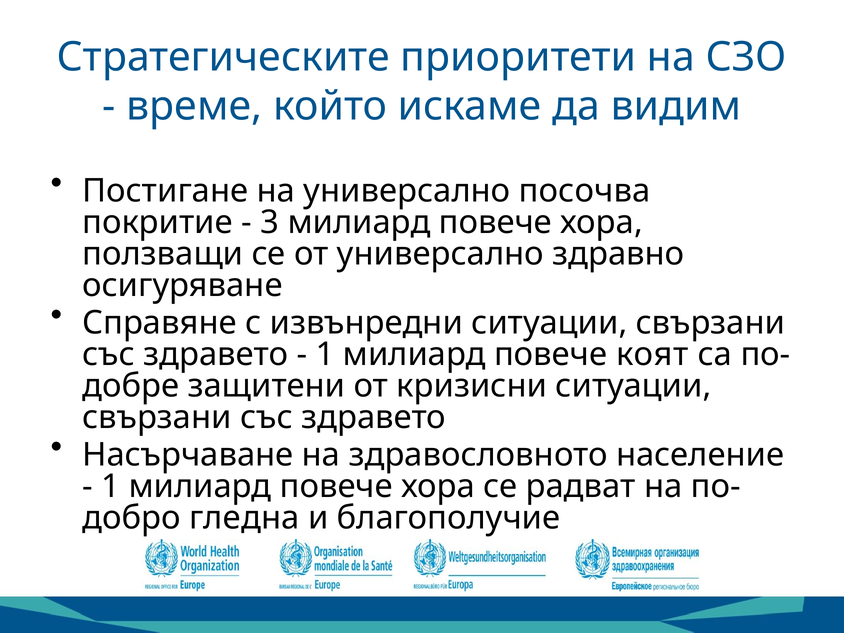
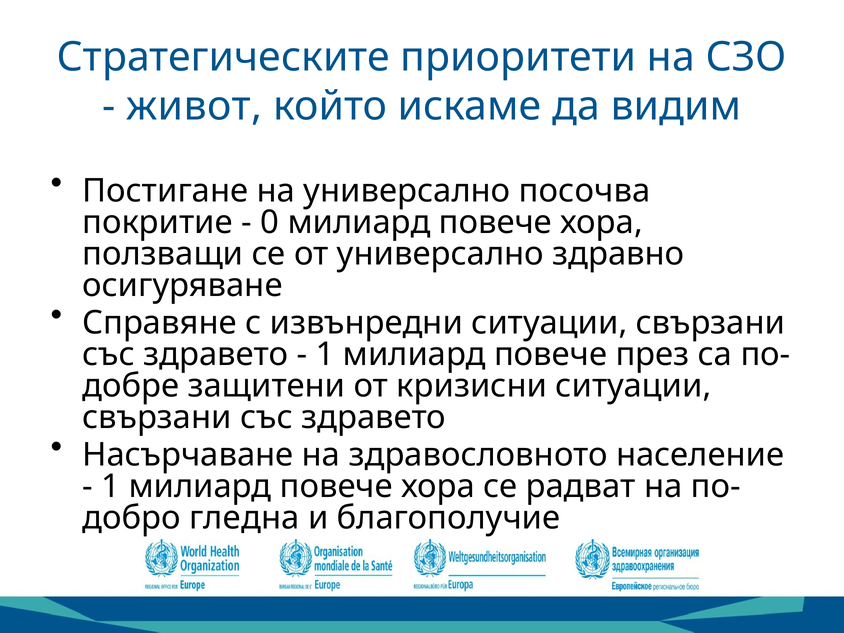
време: време -> живот
3: 3 -> 0
коят: коят -> през
